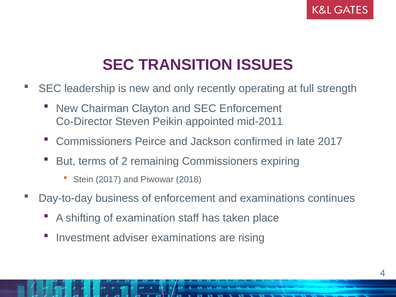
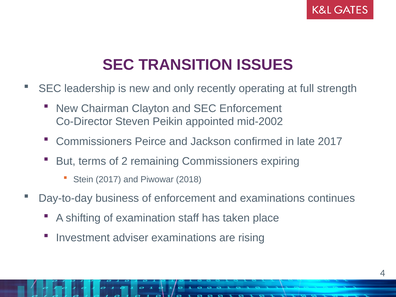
mid-2011: mid-2011 -> mid-2002
